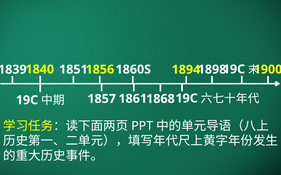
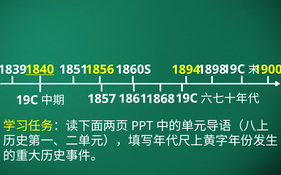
1840 underline: none -> present
